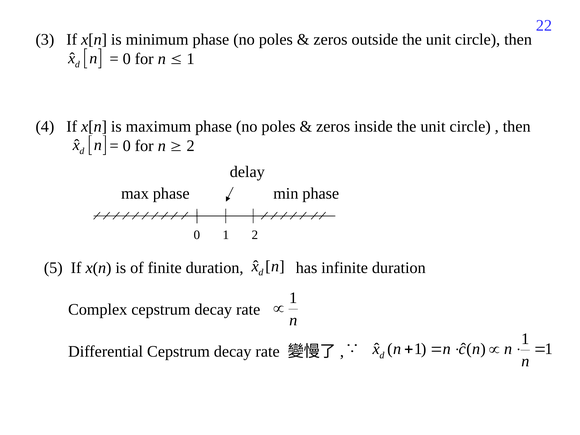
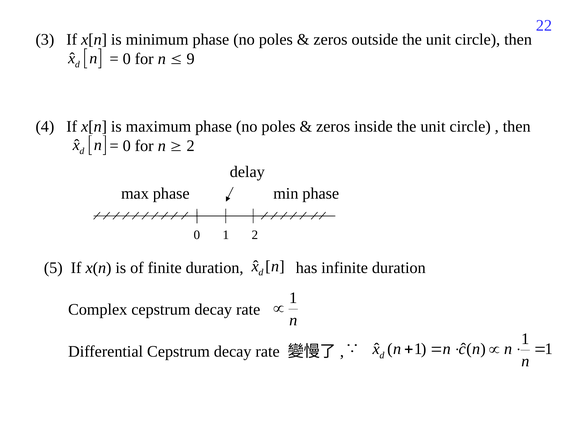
1 at (191, 59): 1 -> 9
